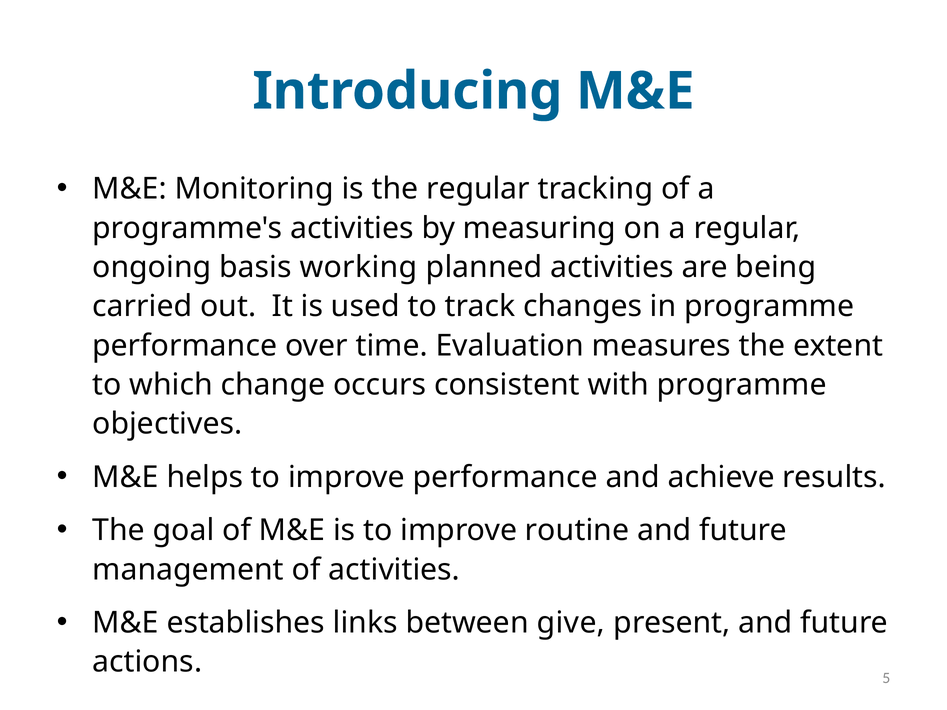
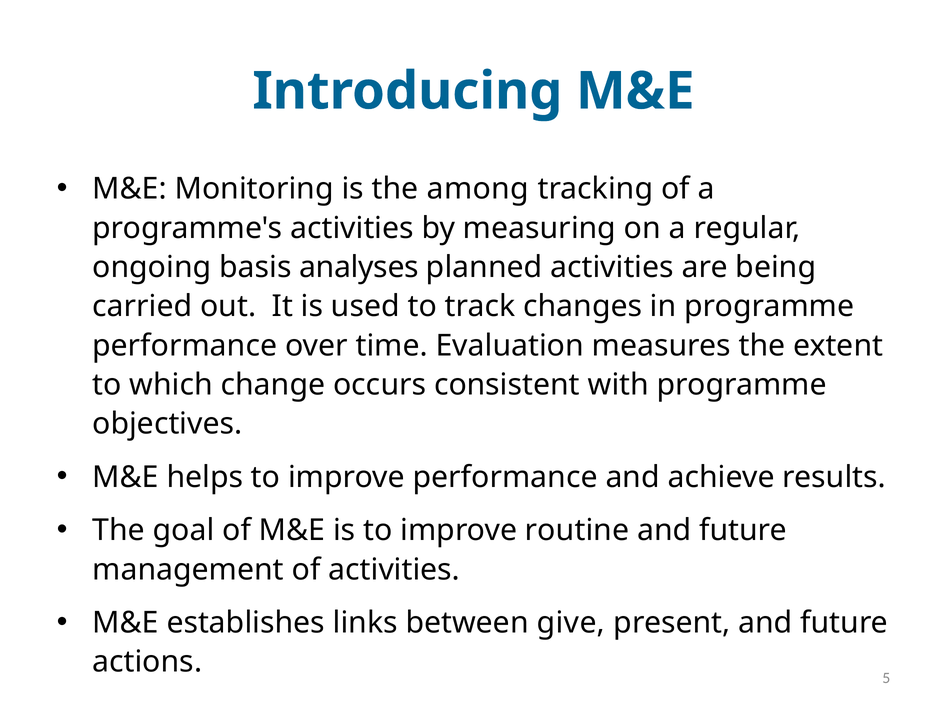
the regular: regular -> among
working: working -> analyses
